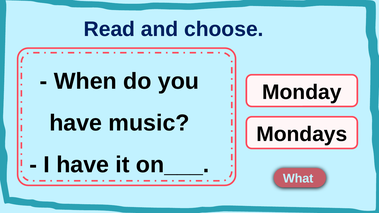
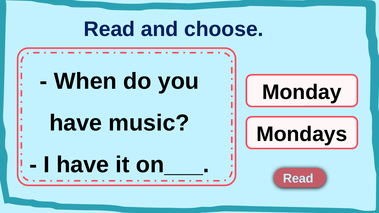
What at (298, 179): What -> Read
